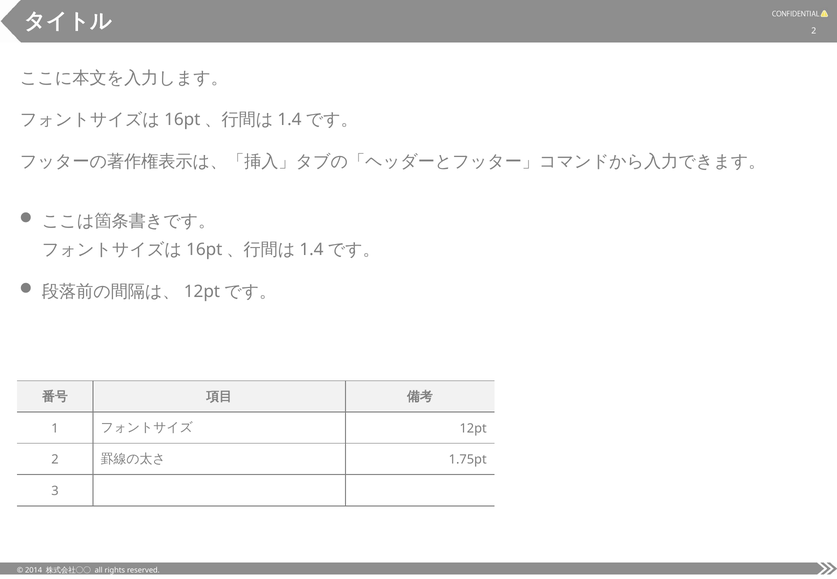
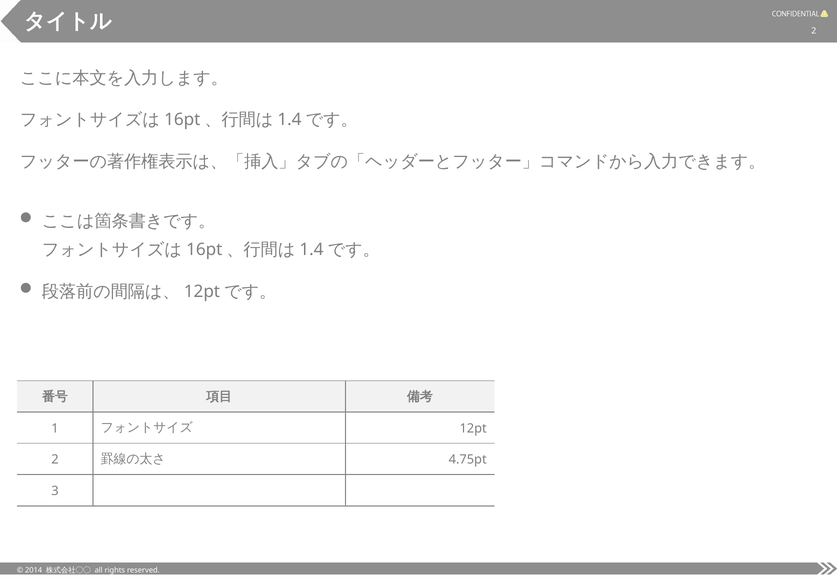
1.75pt: 1.75pt -> 4.75pt
